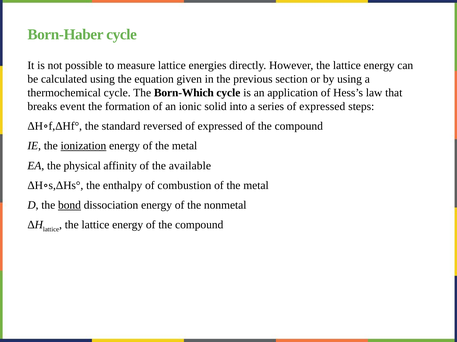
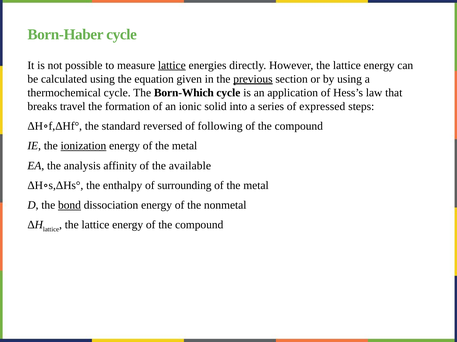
lattice at (172, 65) underline: none -> present
previous underline: none -> present
event: event -> travel
expressed at (220, 126): expressed -> following
physical: physical -> analysis
combustion: combustion -> surrounding
